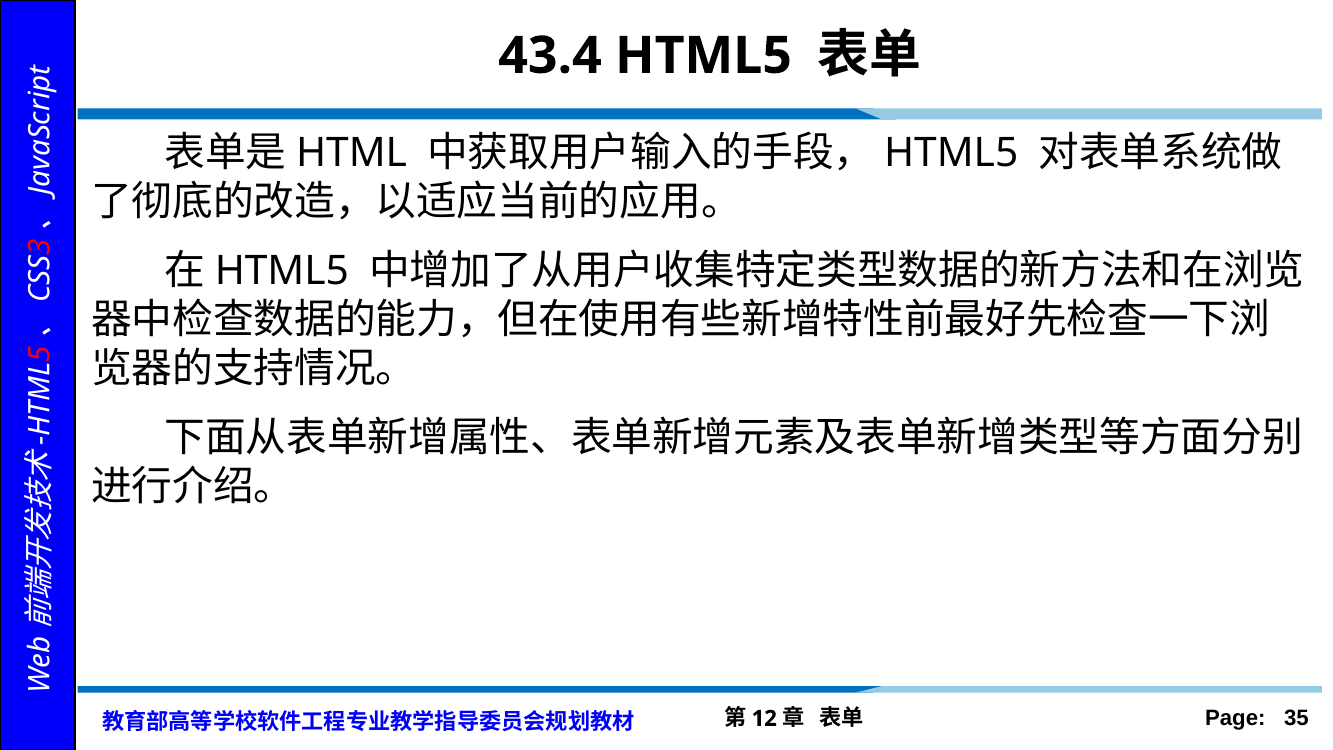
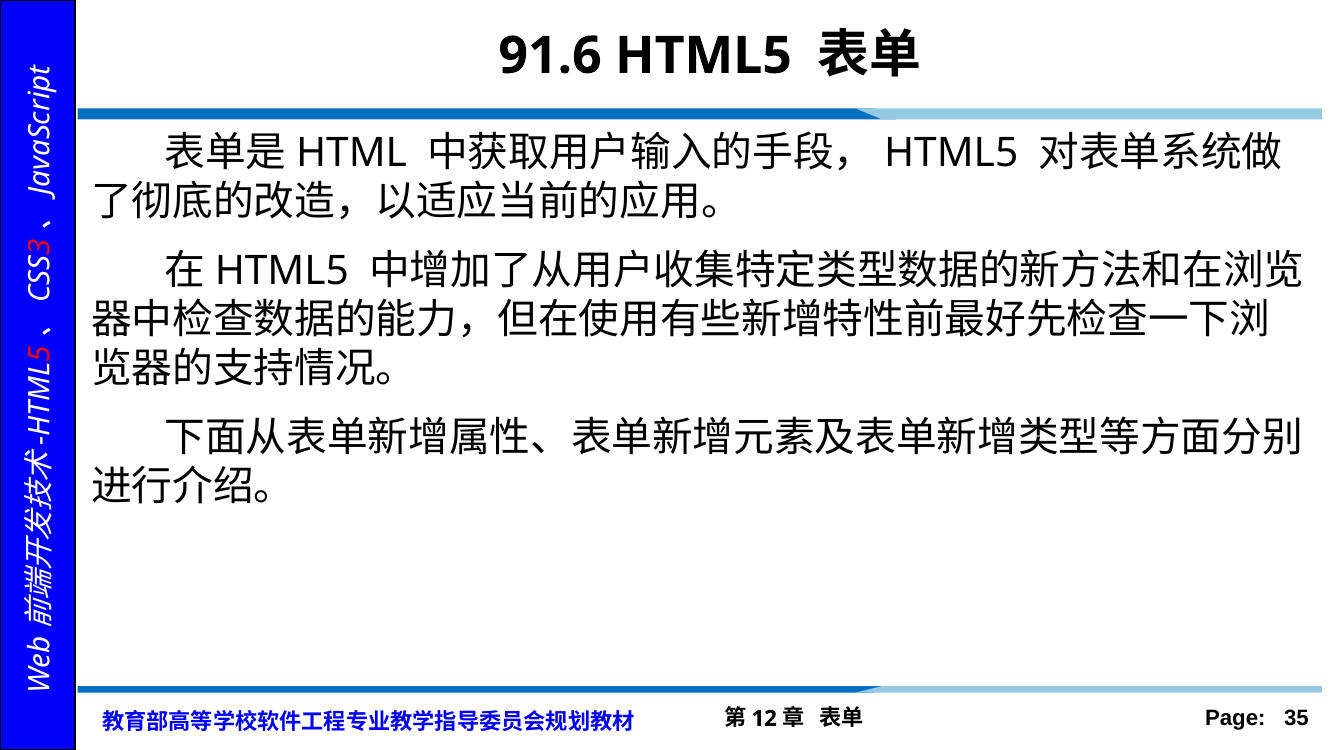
43.4: 43.4 -> 91.6
